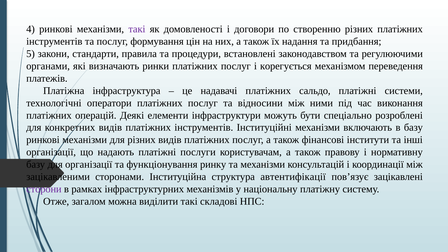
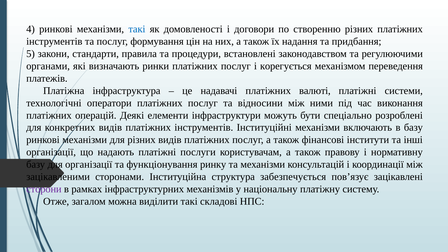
такі at (137, 29) colour: purple -> blue
сальдо: сальдо -> валюті
автентифікації: автентифікації -> забезпечується
